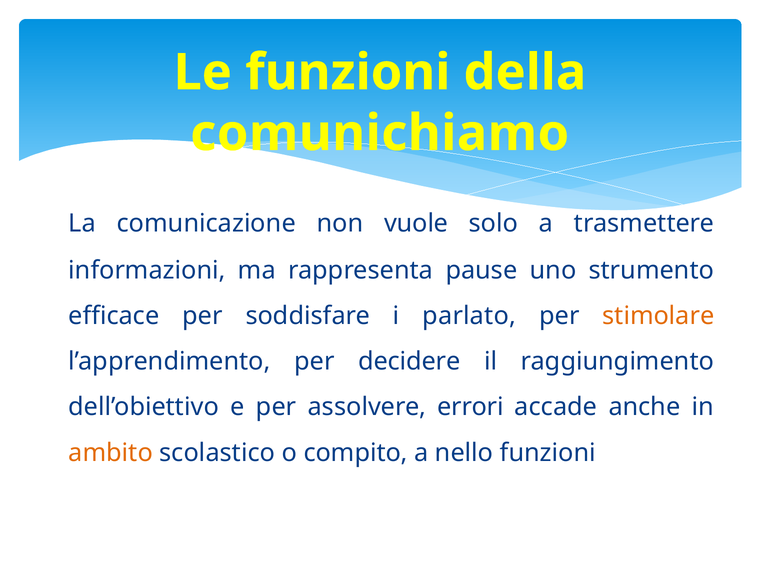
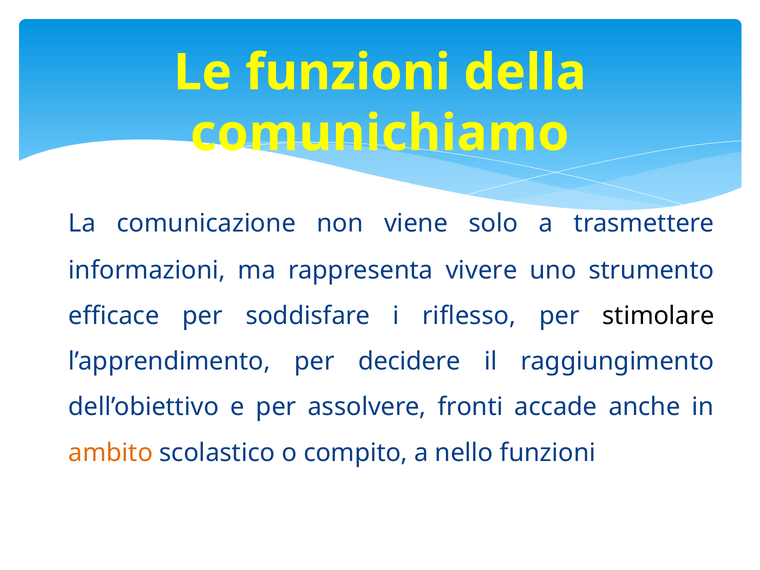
vuole: vuole -> viene
pause: pause -> vivere
parlato: parlato -> riflesso
stimolare colour: orange -> black
errori: errori -> fronti
